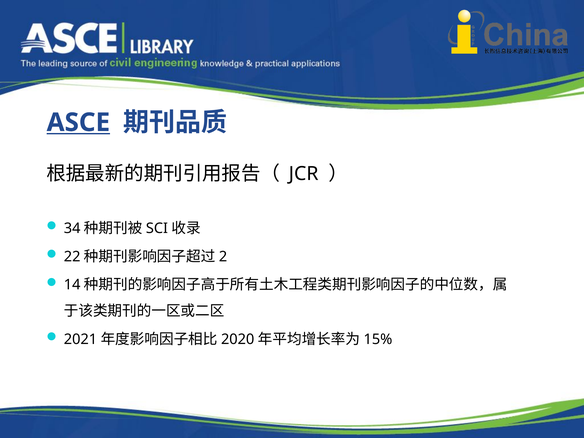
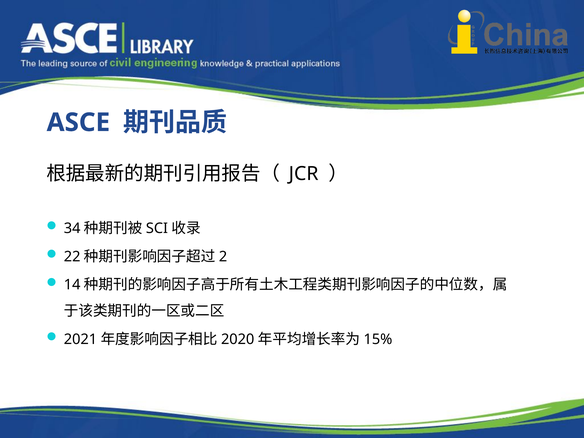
ASCE underline: present -> none
